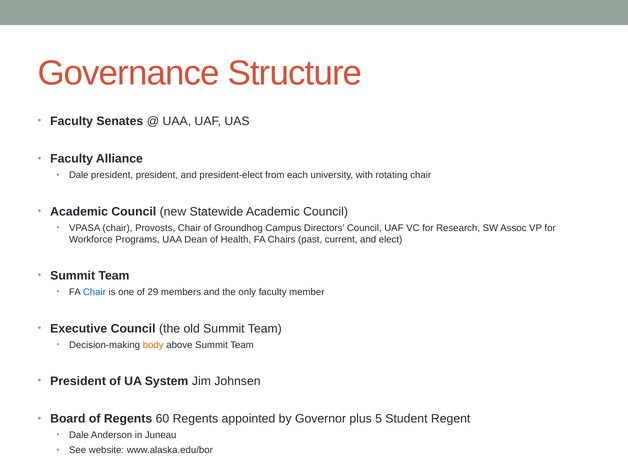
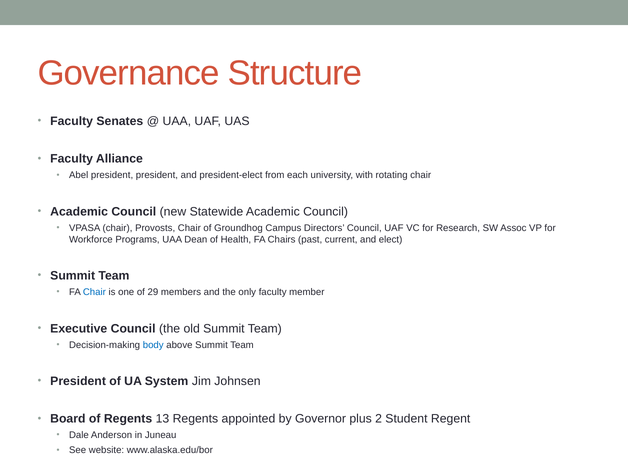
Dale at (79, 175): Dale -> Abel
body colour: orange -> blue
60: 60 -> 13
5: 5 -> 2
